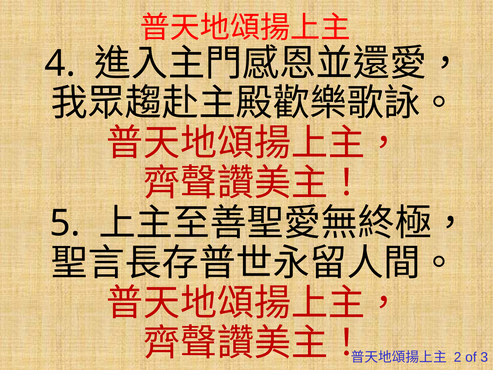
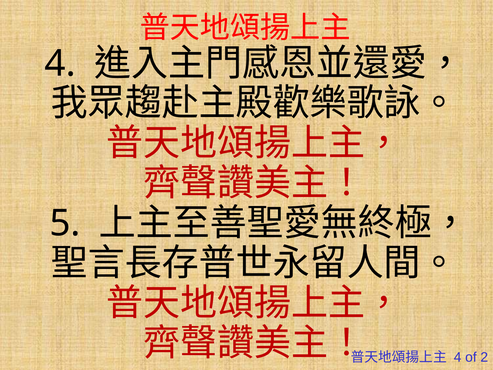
2 at (458, 357): 2 -> 4
3: 3 -> 2
